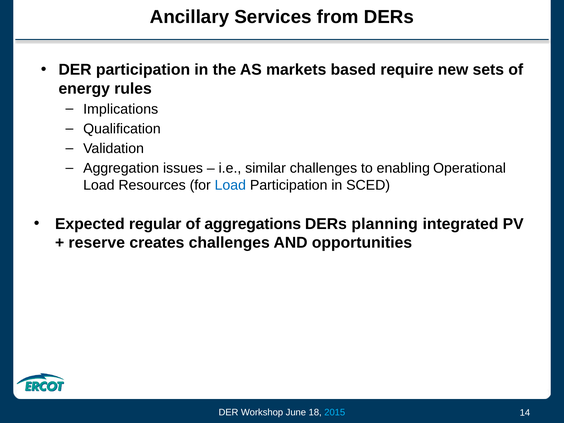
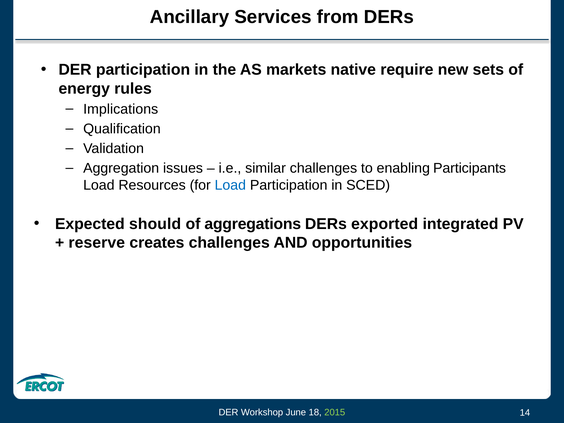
based: based -> native
Operational: Operational -> Participants
regular: regular -> should
planning: planning -> exported
2015 colour: light blue -> light green
